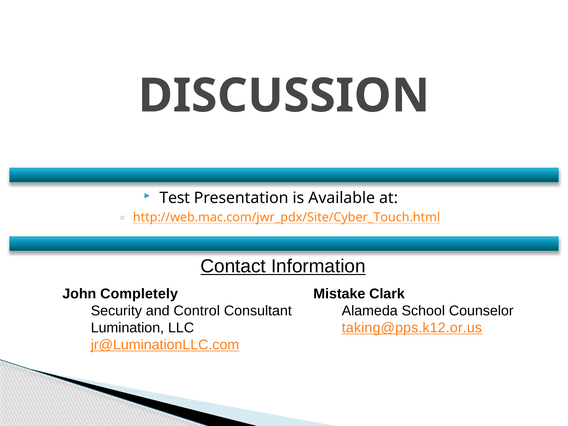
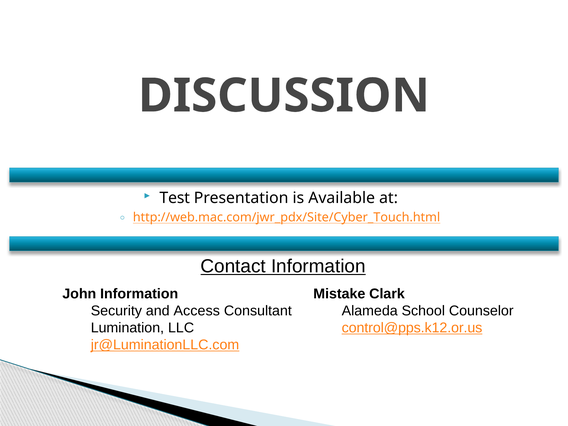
John Completely: Completely -> Information
Control: Control -> Access
taking@pps.k12.or.us: taking@pps.k12.or.us -> control@pps.k12.or.us
